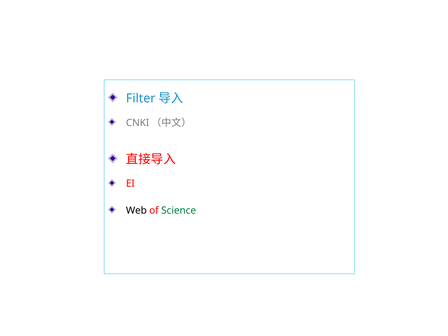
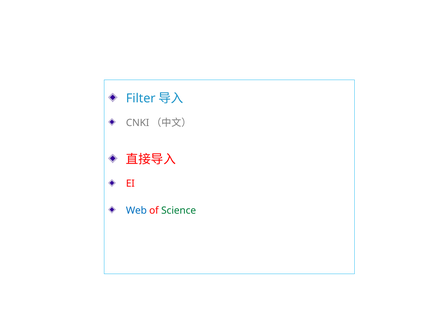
Web colour: black -> blue
